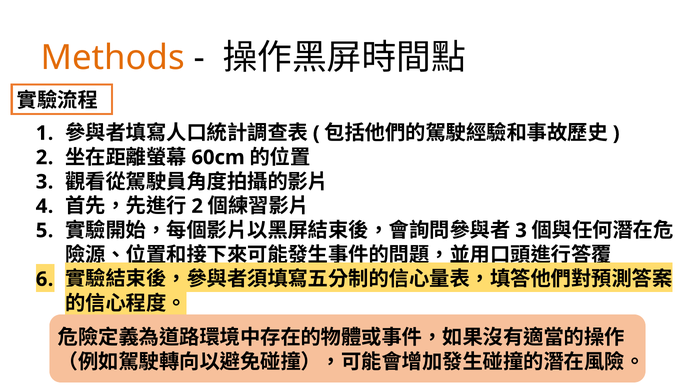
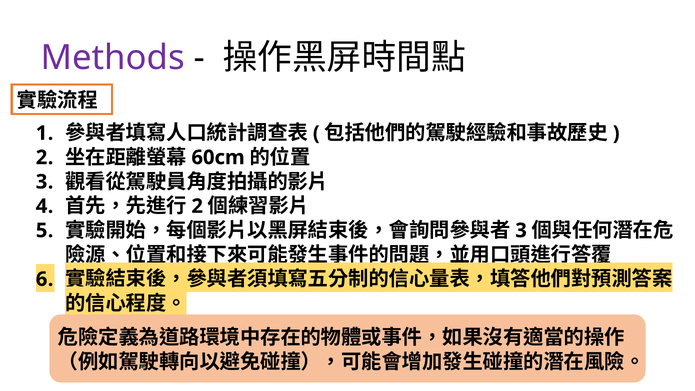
Methods colour: orange -> purple
